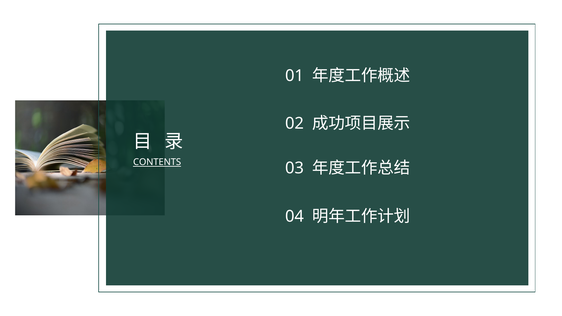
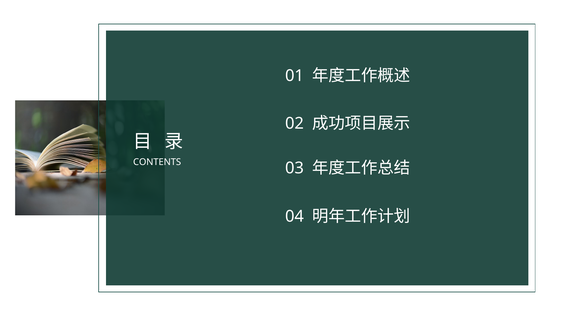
CONTENTS underline: present -> none
